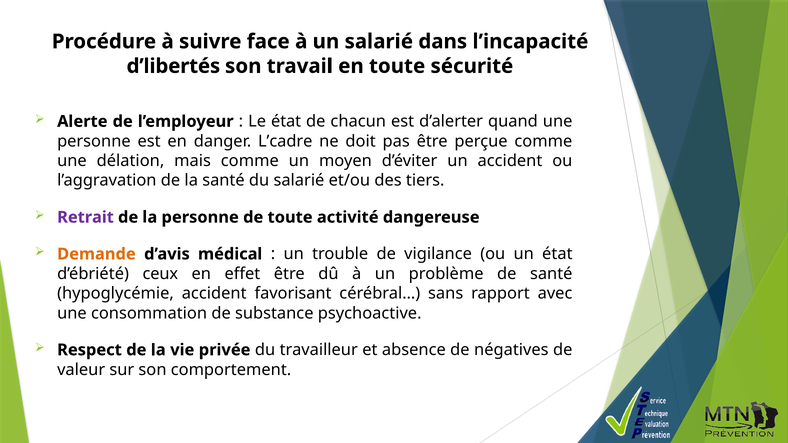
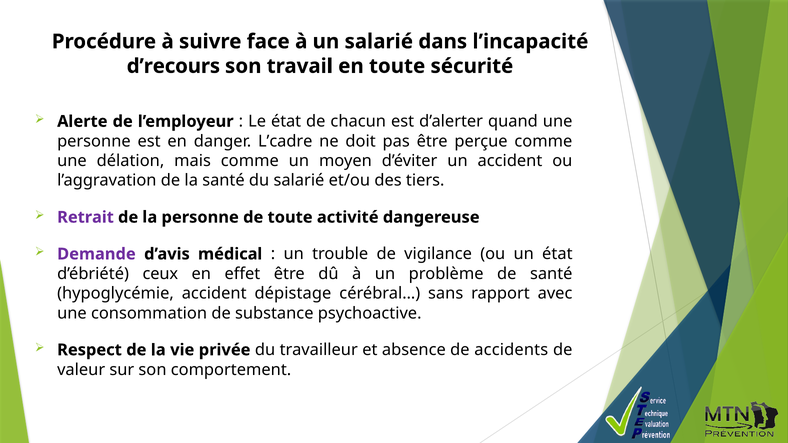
d’libertés: d’libertés -> d’recours
Demande colour: orange -> purple
favorisant: favorisant -> dépistage
négatives: négatives -> accidents
